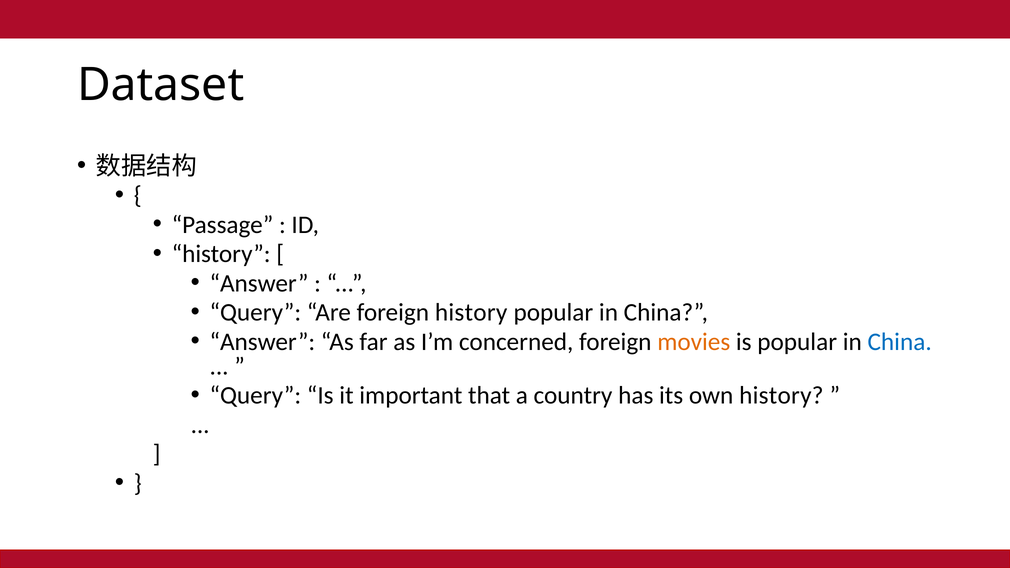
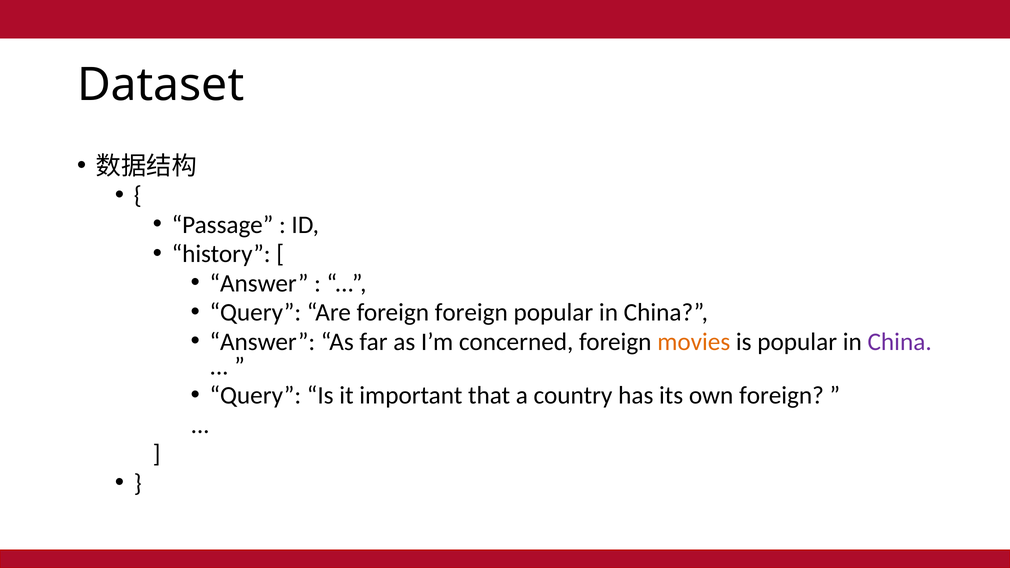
foreign history: history -> foreign
China at (900, 342) colour: blue -> purple
own history: history -> foreign
